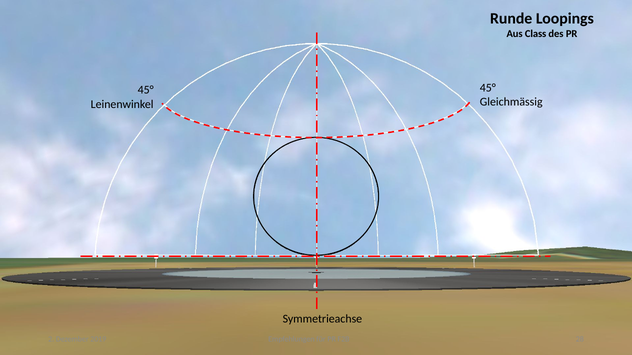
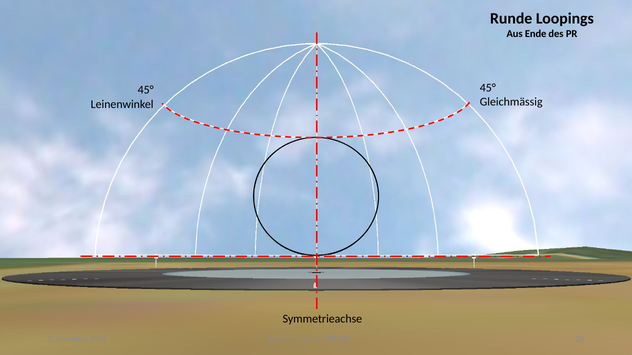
Class: Class -> Ende
